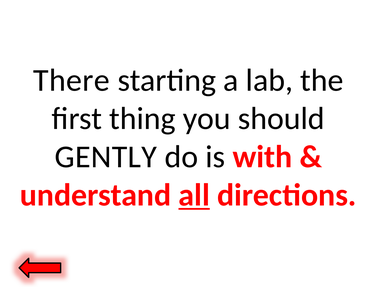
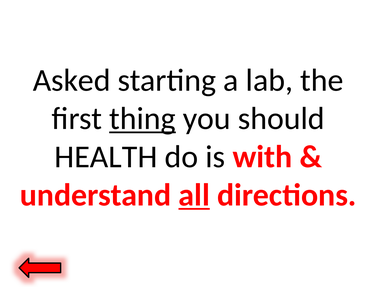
There: There -> Asked
thing underline: none -> present
GENTLY: GENTLY -> HEALTH
